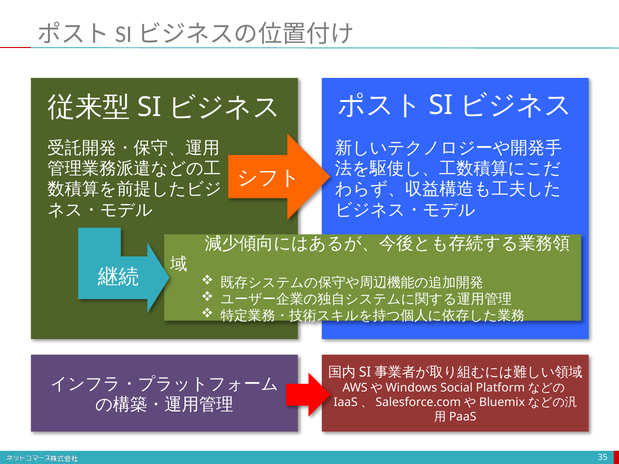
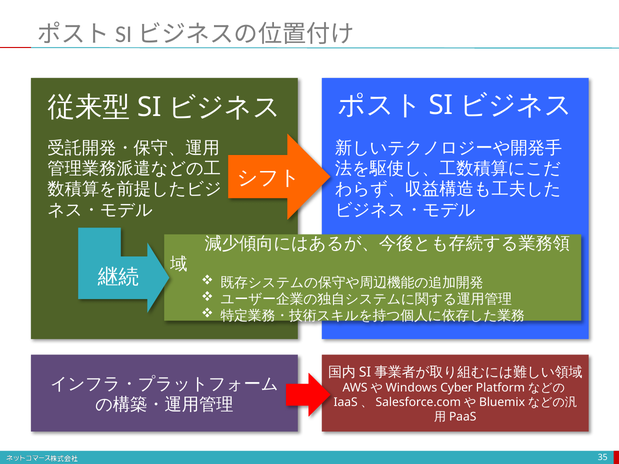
Social: Social -> Cyber
